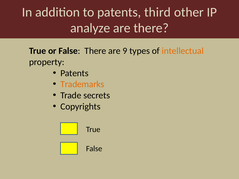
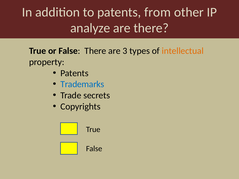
third: third -> from
9: 9 -> 3
Trademarks colour: orange -> blue
